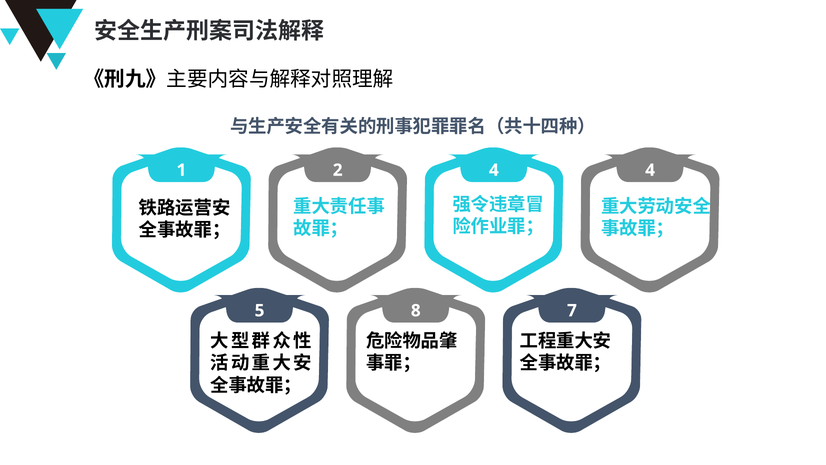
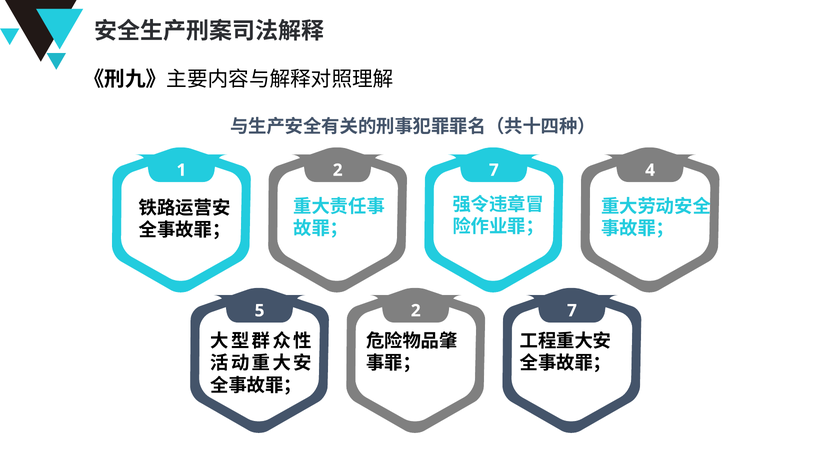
1 2 4: 4 -> 7
5 8: 8 -> 2
